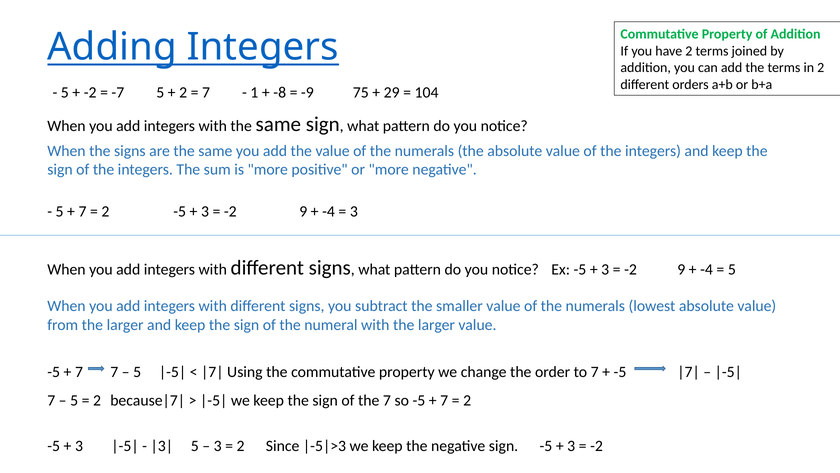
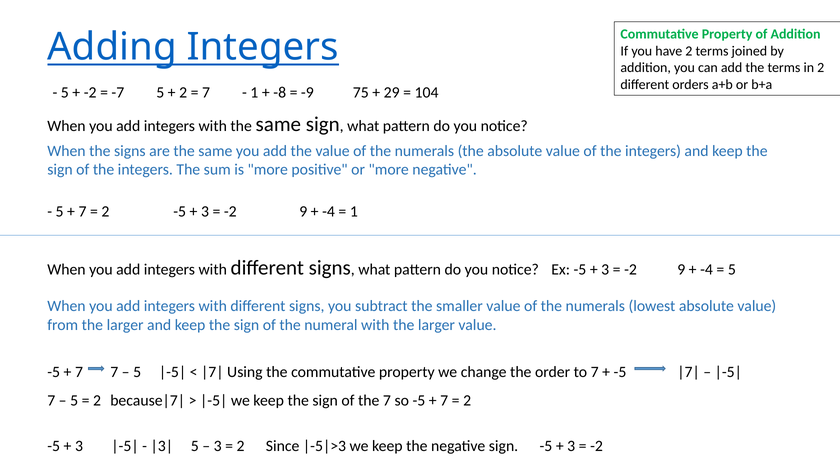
3 at (354, 211): 3 -> 1
